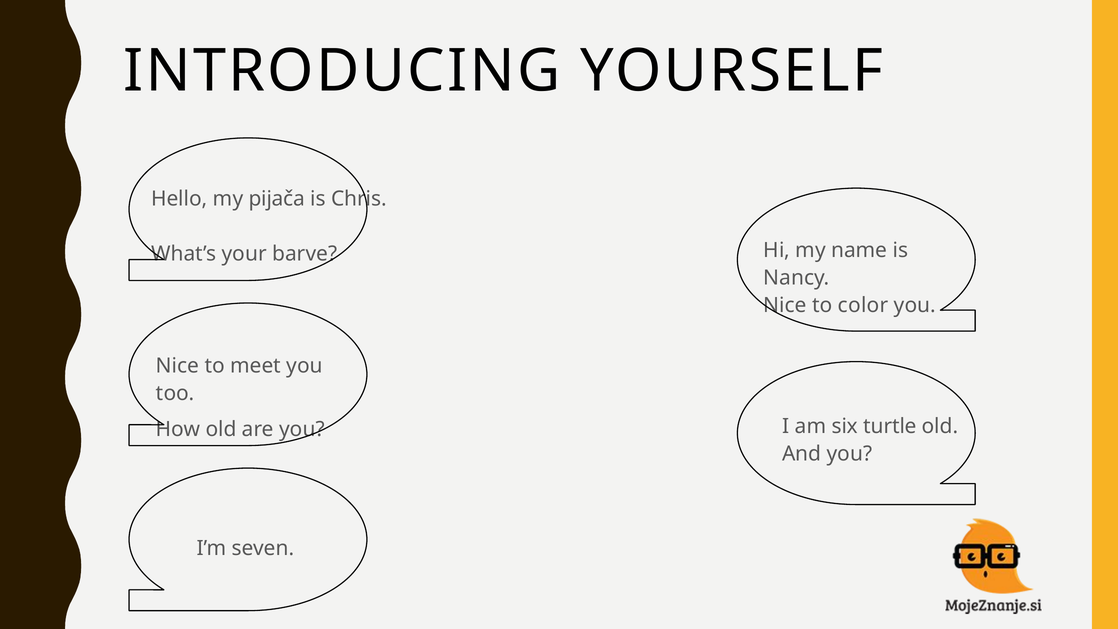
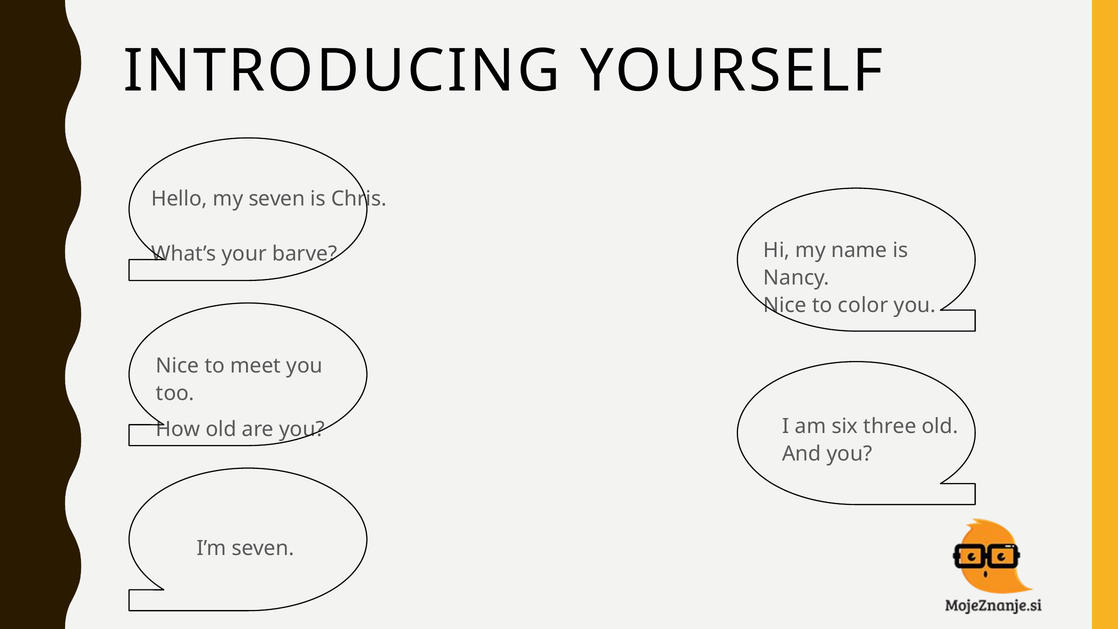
my pijača: pijača -> seven
turtle: turtle -> three
